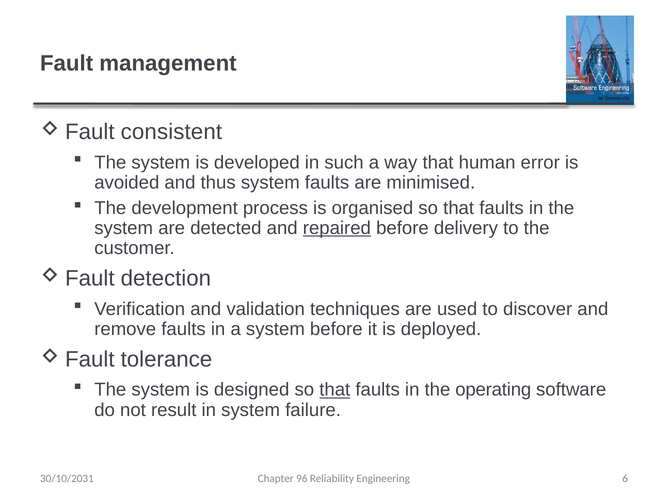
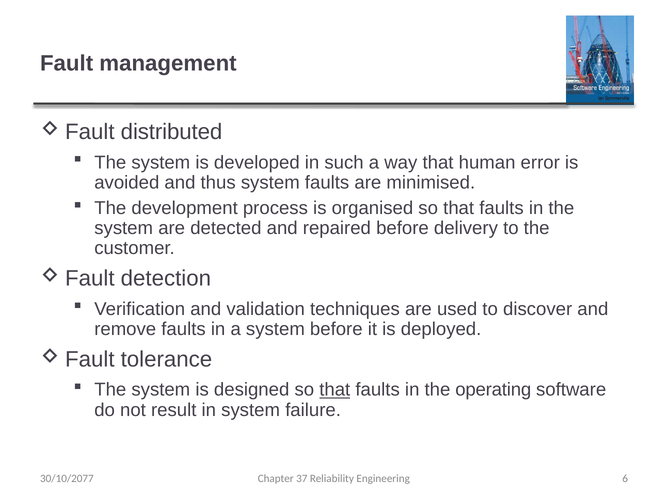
consistent: consistent -> distributed
repaired underline: present -> none
30/10/2031: 30/10/2031 -> 30/10/2077
96: 96 -> 37
